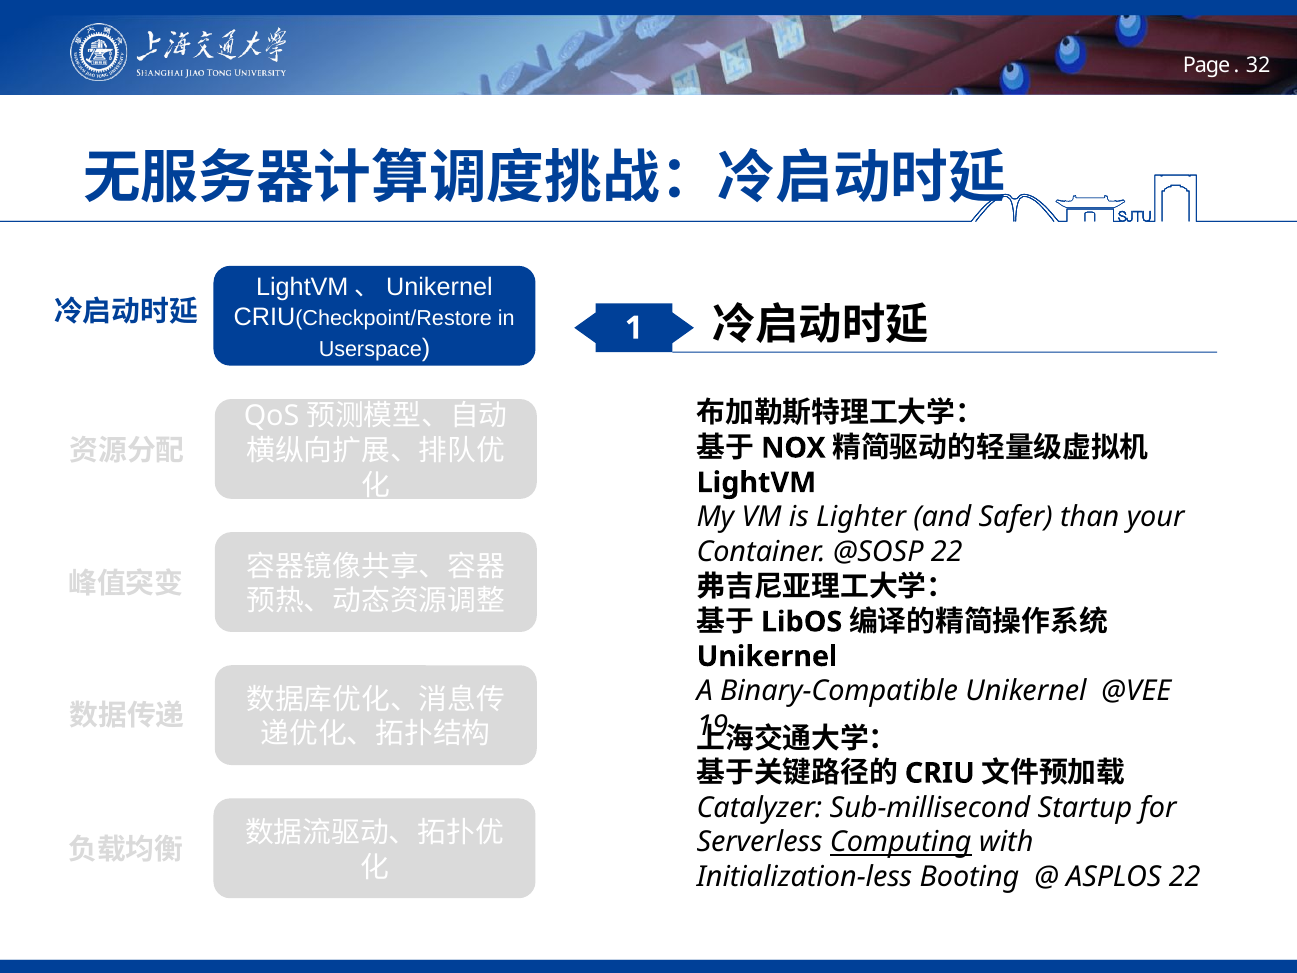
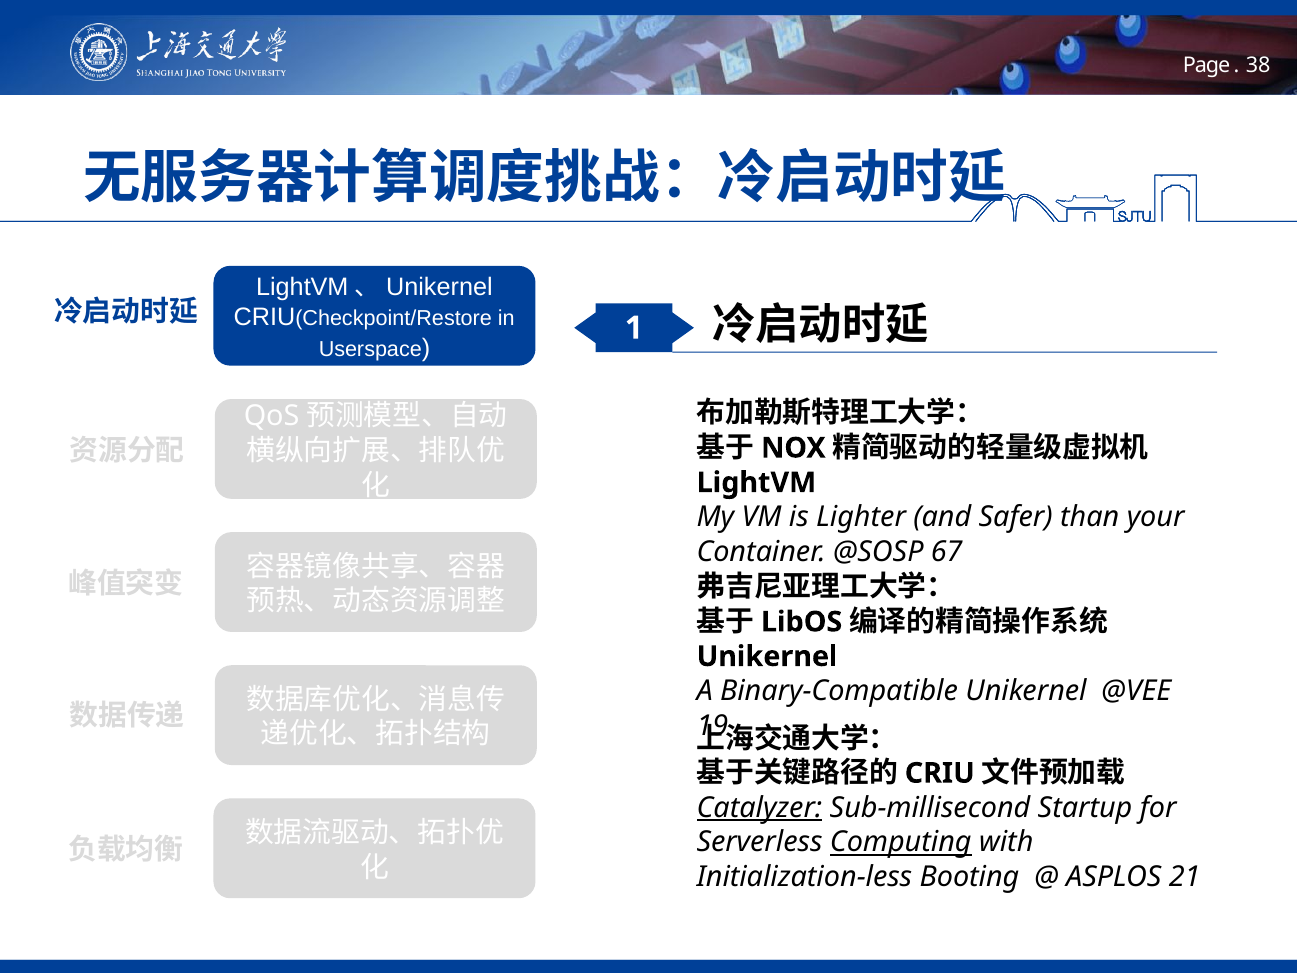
32: 32 -> 38
@SOSP 22: 22 -> 67
Catalyzer underline: none -> present
ASPLOS 22: 22 -> 21
